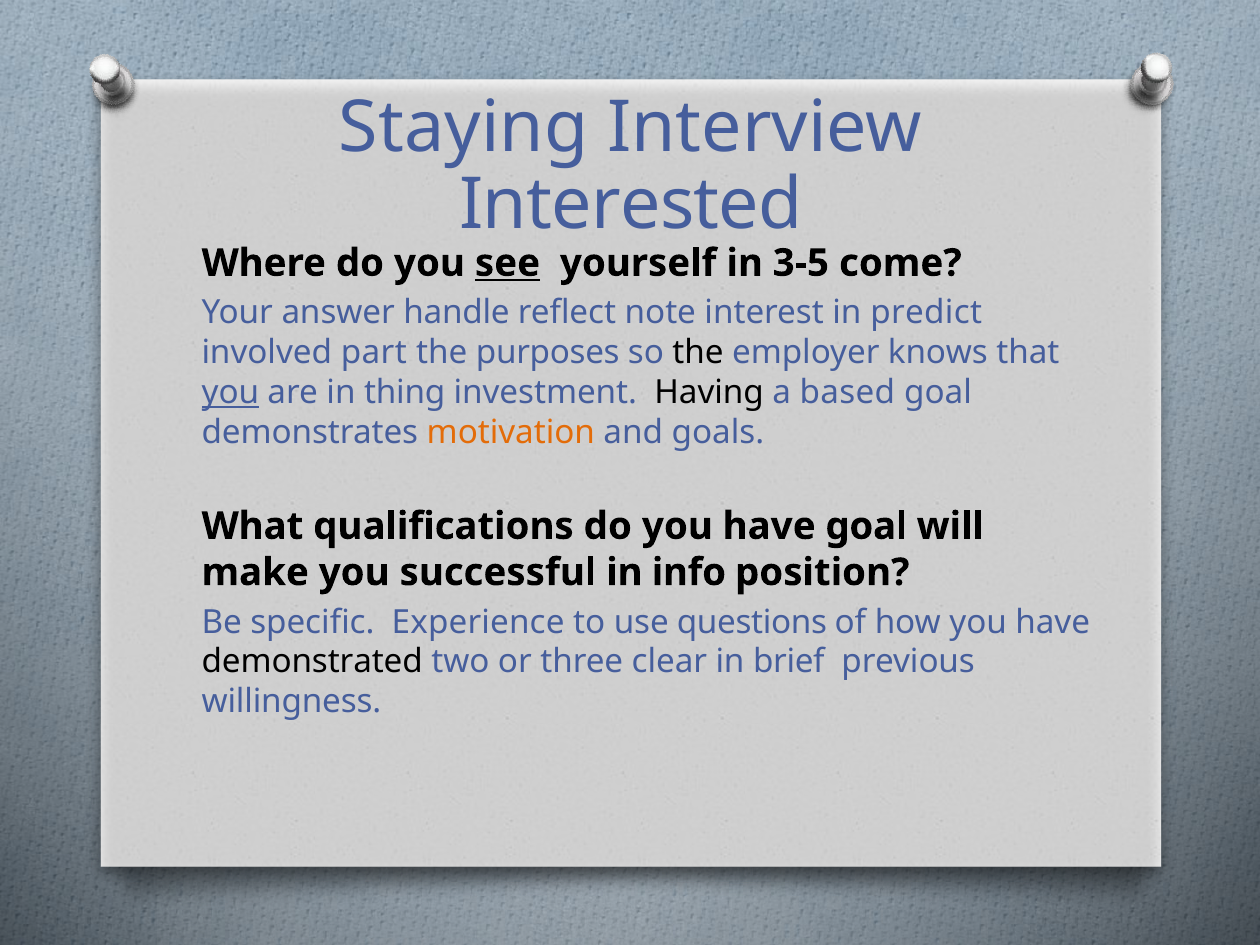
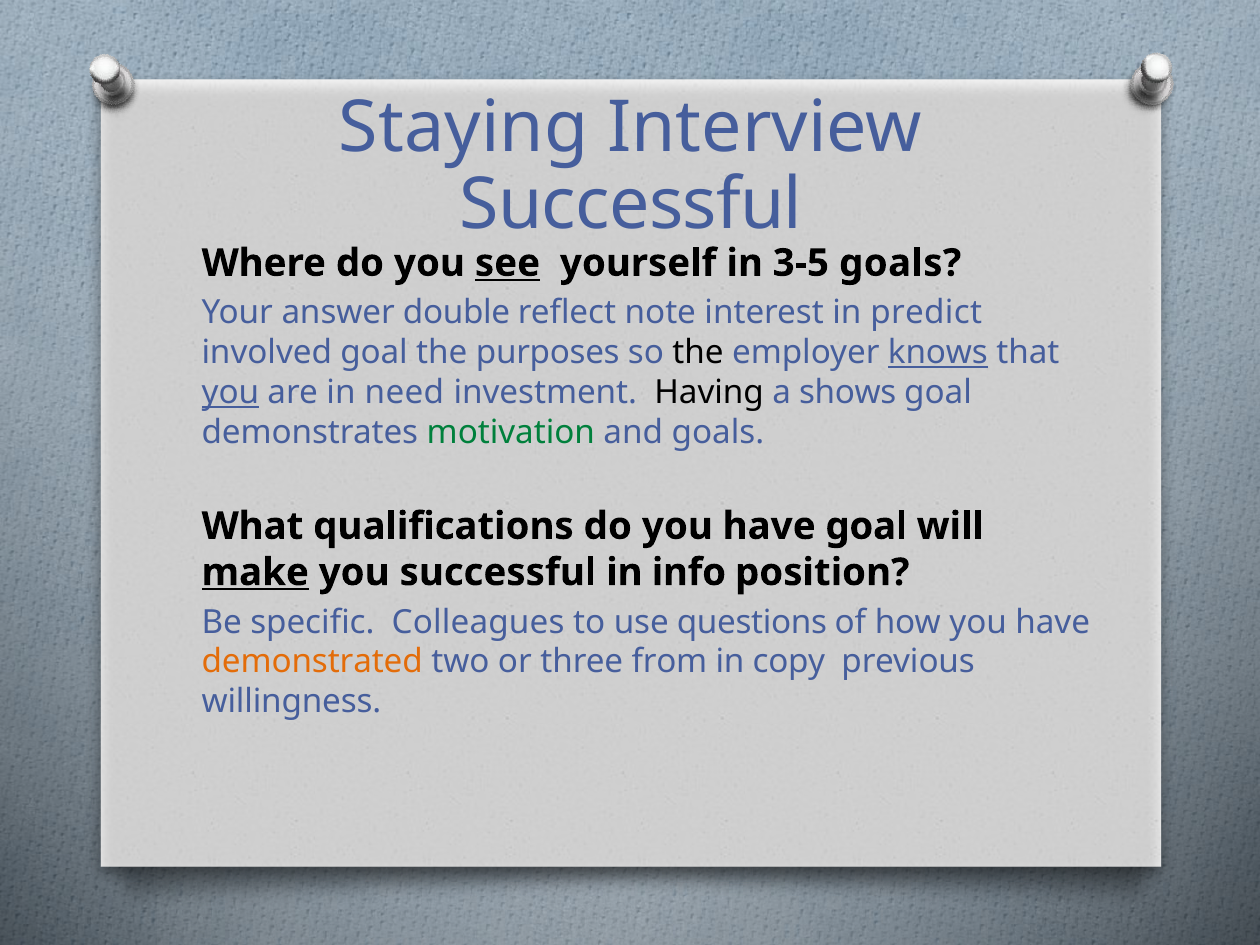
Interested at (631, 205): Interested -> Successful
3-5 come: come -> goals
handle: handle -> double
involved part: part -> goal
knows underline: none -> present
thing: thing -> need
based: based -> shows
motivation colour: orange -> green
make underline: none -> present
Experience: Experience -> Colleagues
demonstrated colour: black -> orange
clear: clear -> from
brief: brief -> copy
